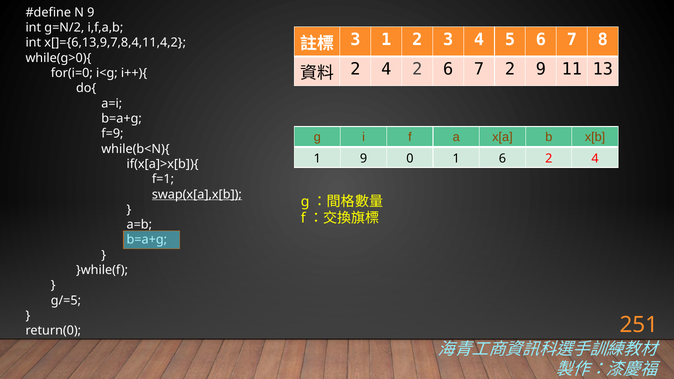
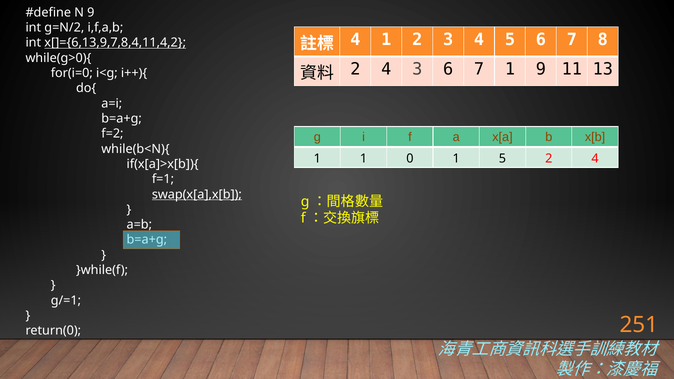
3 at (355, 40): 3 -> 4
x[]={6,13,9,7,8,4,11,4,2 underline: none -> present
4 2: 2 -> 3
7 2: 2 -> 1
f=9: f=9 -> f=2
1 9: 9 -> 1
1 6: 6 -> 5
g/=5: g/=5 -> g/=1
